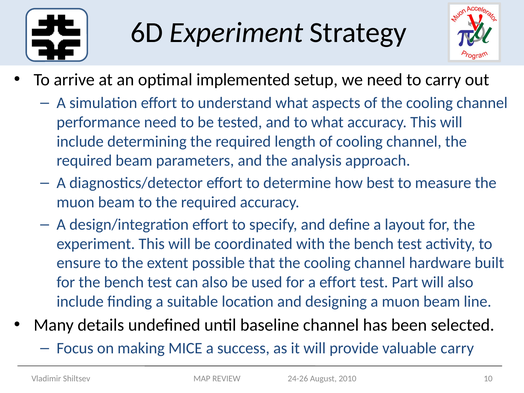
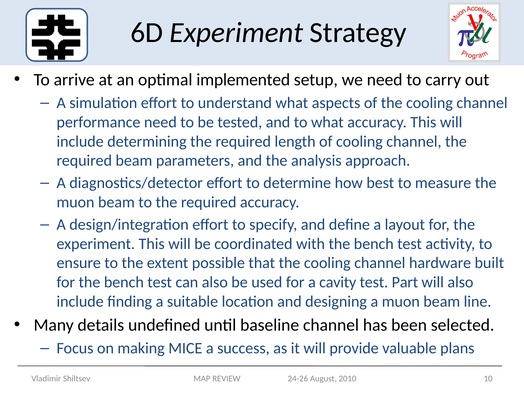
a effort: effort -> cavity
valuable carry: carry -> plans
